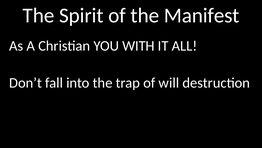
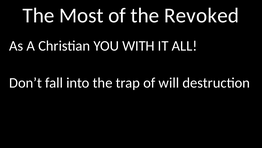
Spirit: Spirit -> Most
Manifest: Manifest -> Revoked
